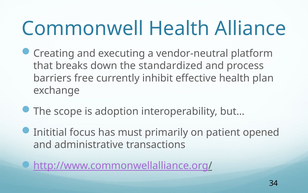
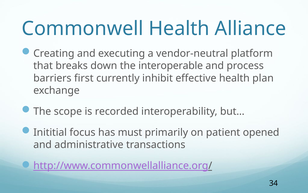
standardized: standardized -> interoperable
free: free -> first
adoption: adoption -> recorded
